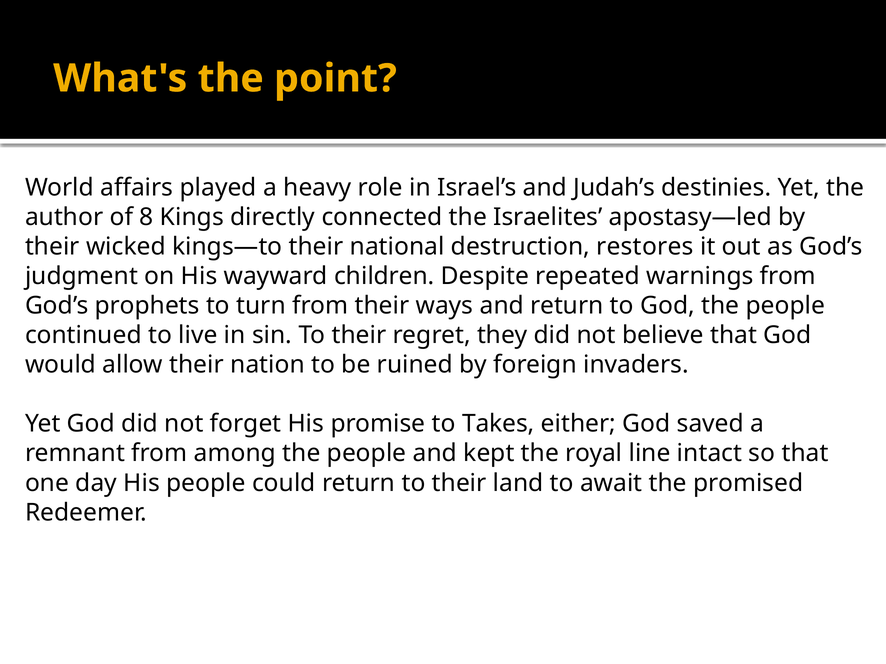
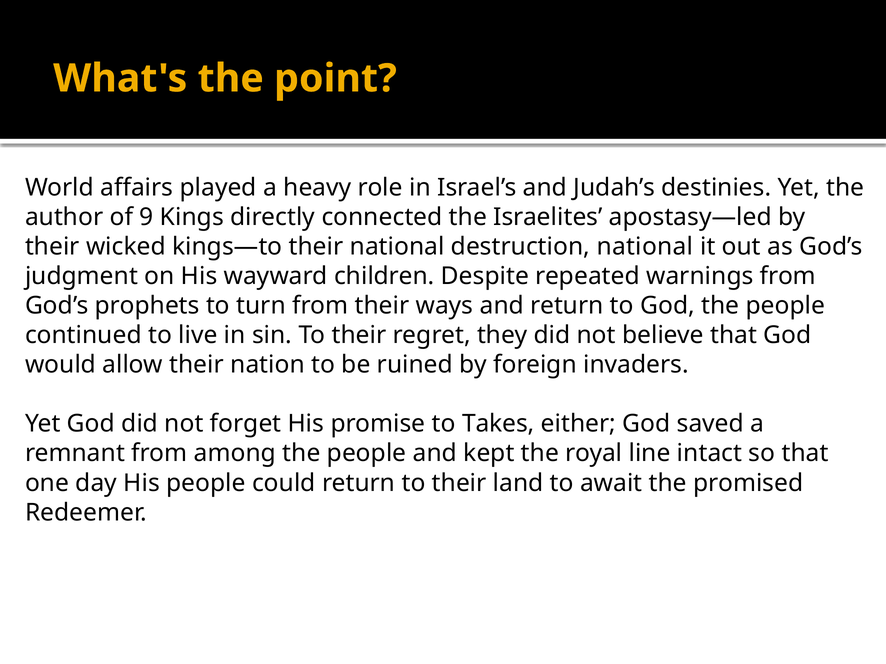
8: 8 -> 9
destruction restores: restores -> national
